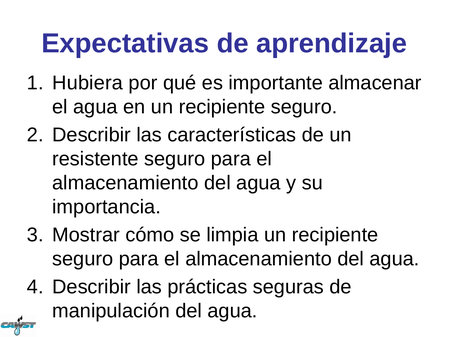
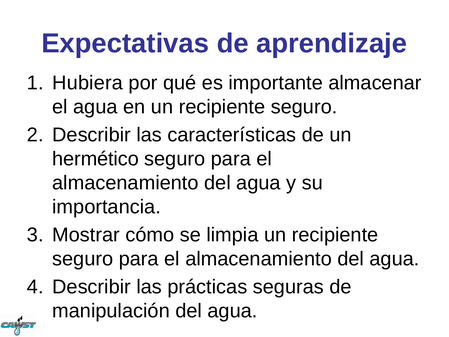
resistente: resistente -> hermético
